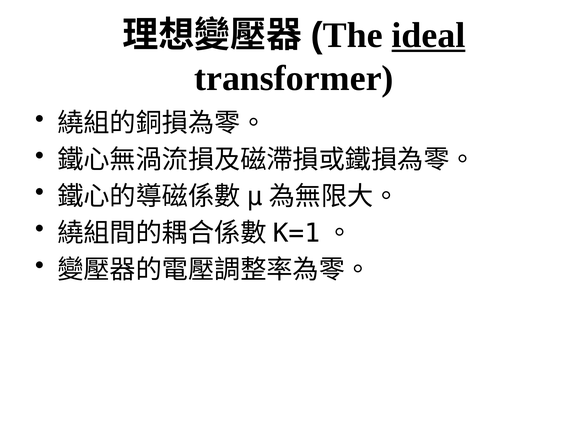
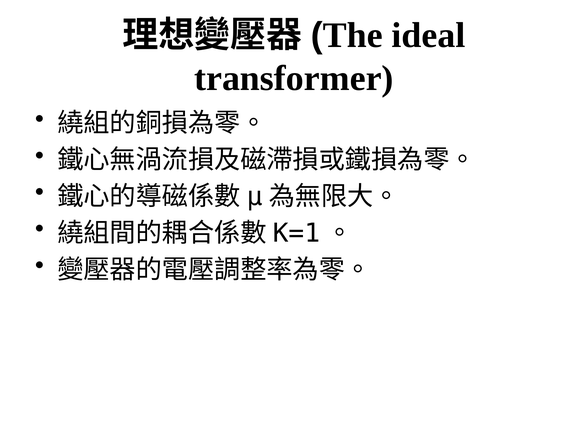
ideal underline: present -> none
